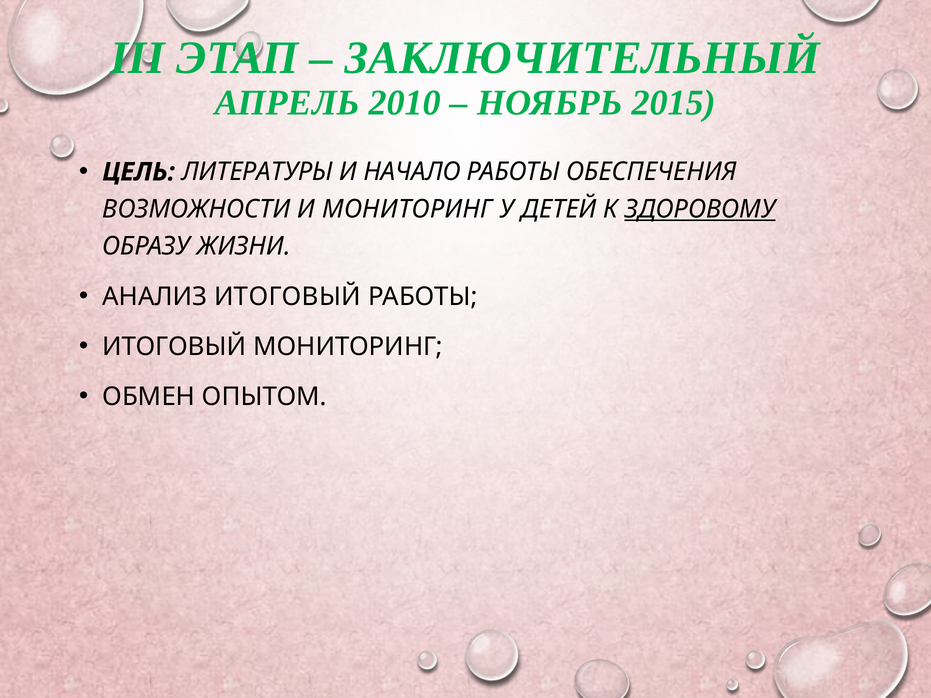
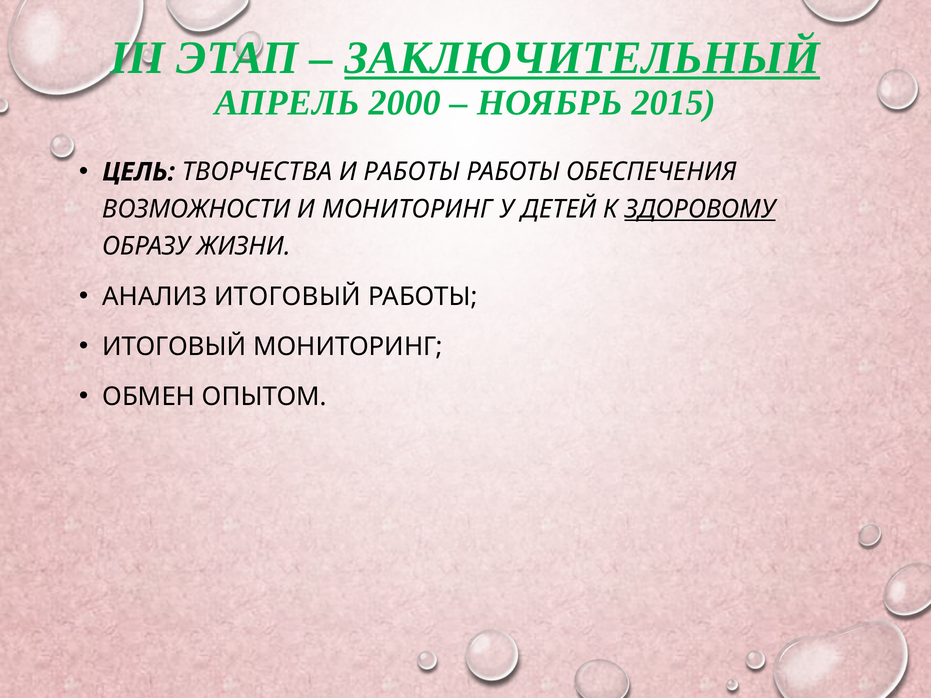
ЗАКЛЮЧИТЕЛЬНЫЙ underline: none -> present
2010: 2010 -> 2000
ЛИТЕРАТУРЫ: ЛИТЕРАТУРЫ -> ТВОРЧЕСТВА
И НАЧАЛО: НАЧАЛО -> РАБОТЫ
